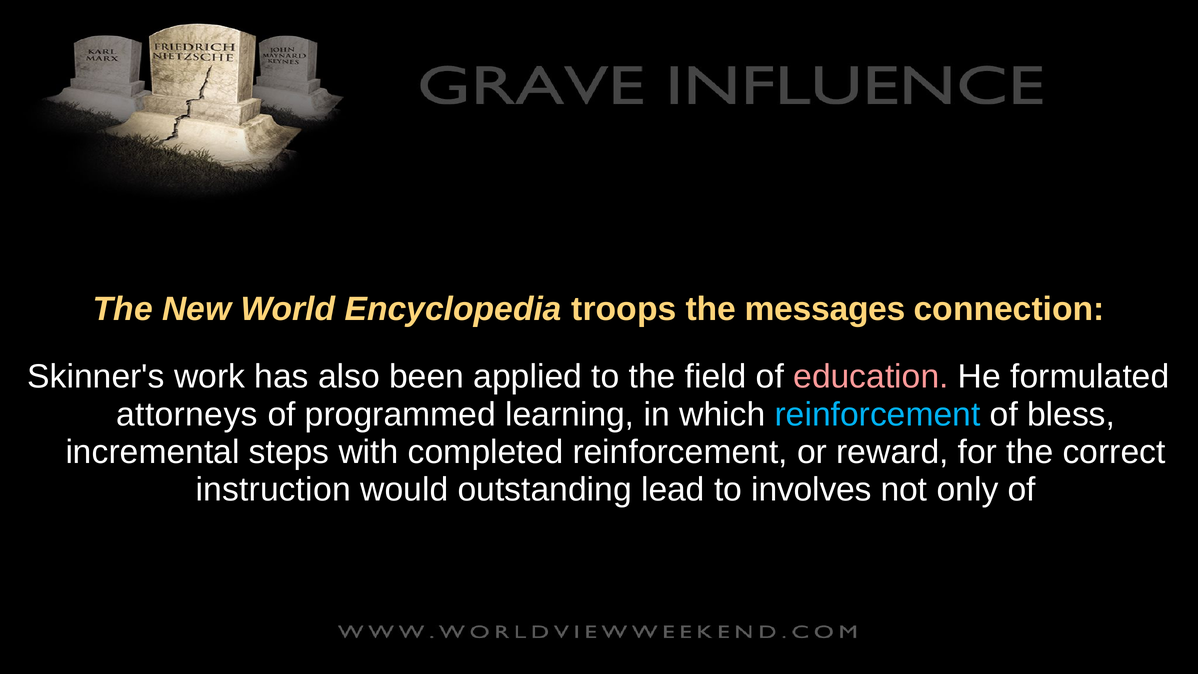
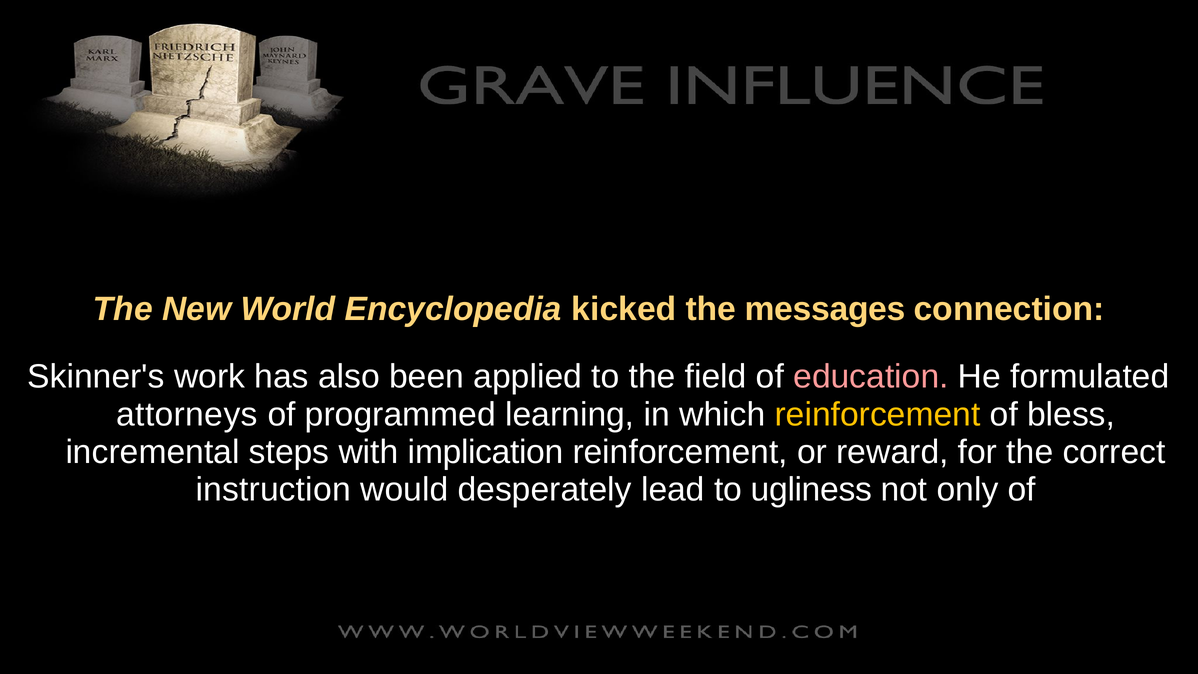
troops: troops -> kicked
reinforcement at (878, 414) colour: light blue -> yellow
completed: completed -> implication
outstanding: outstanding -> desperately
involves: involves -> ugliness
